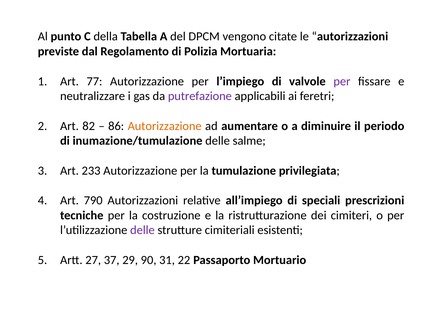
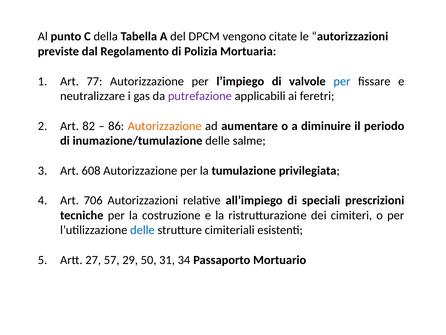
per at (342, 81) colour: purple -> blue
233: 233 -> 608
790: 790 -> 706
delle at (142, 230) colour: purple -> blue
37: 37 -> 57
90: 90 -> 50
22: 22 -> 34
